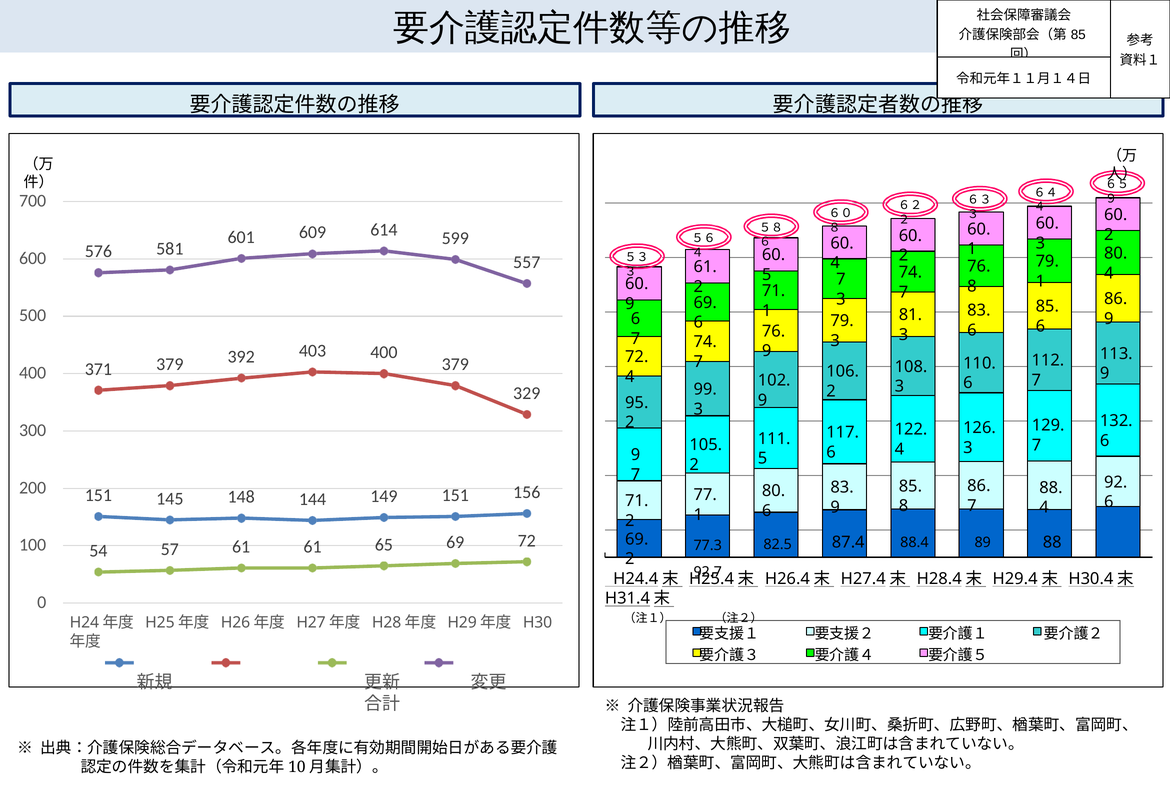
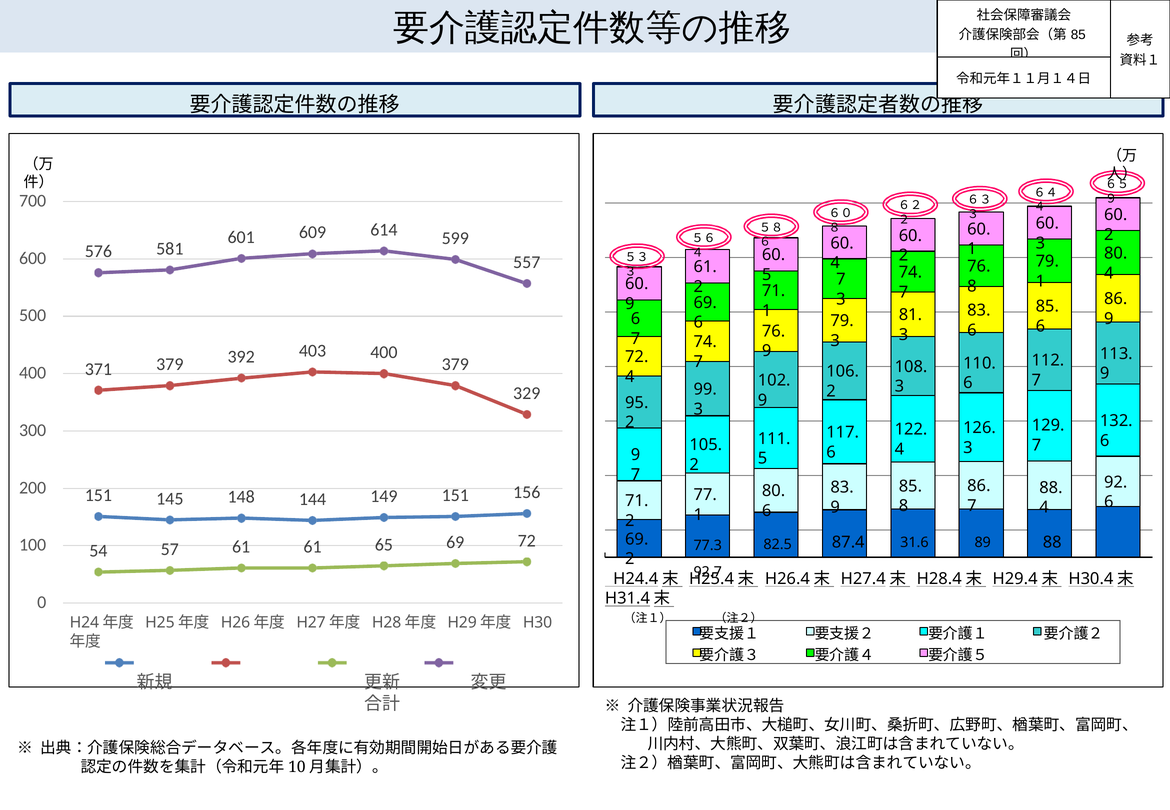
88.4: 88.4 -> 31.6
